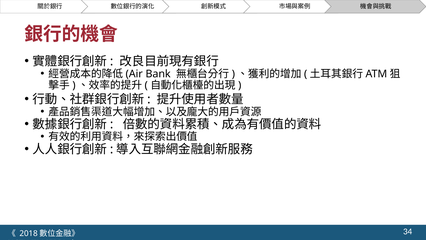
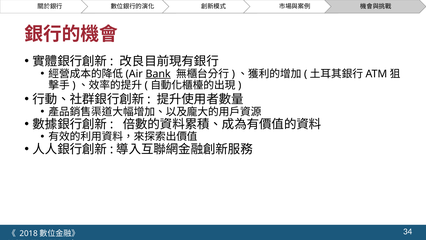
Bank underline: none -> present
